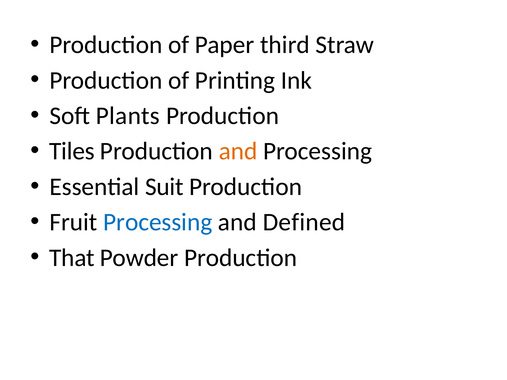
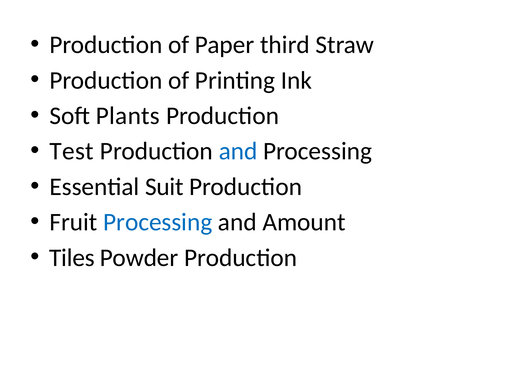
Tiles: Tiles -> Test
and at (238, 151) colour: orange -> blue
Defined: Defined -> Amount
That: That -> Tiles
